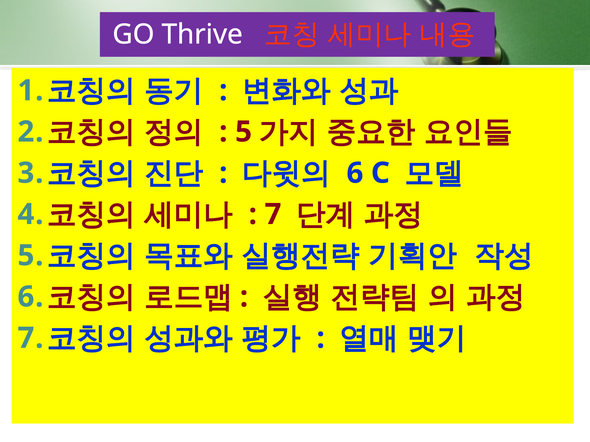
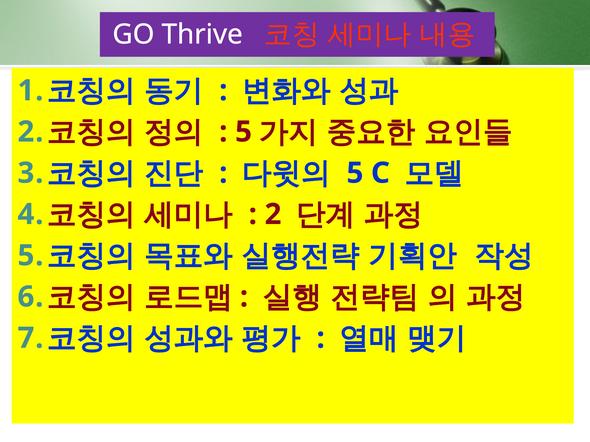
6 at (355, 173): 6 -> 5
7 at (273, 215): 7 -> 2
